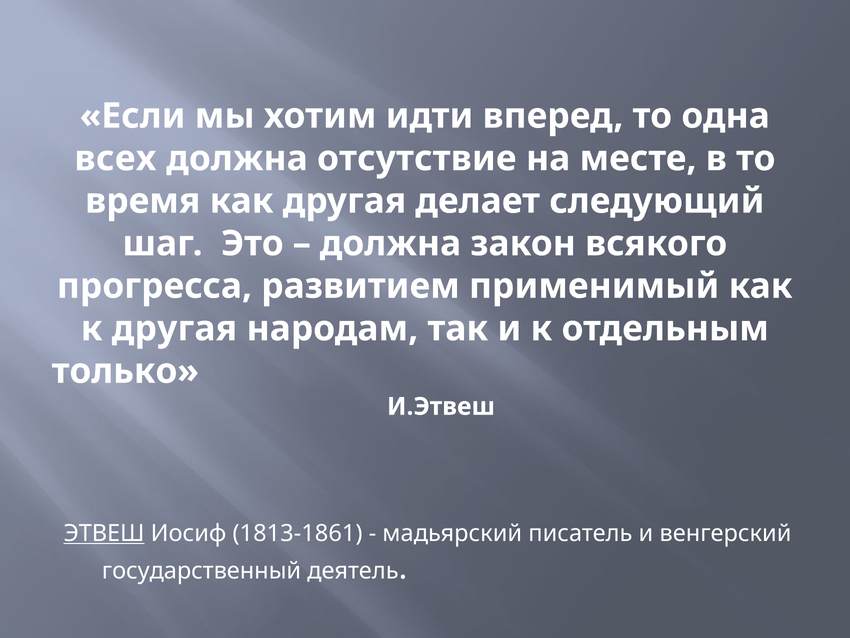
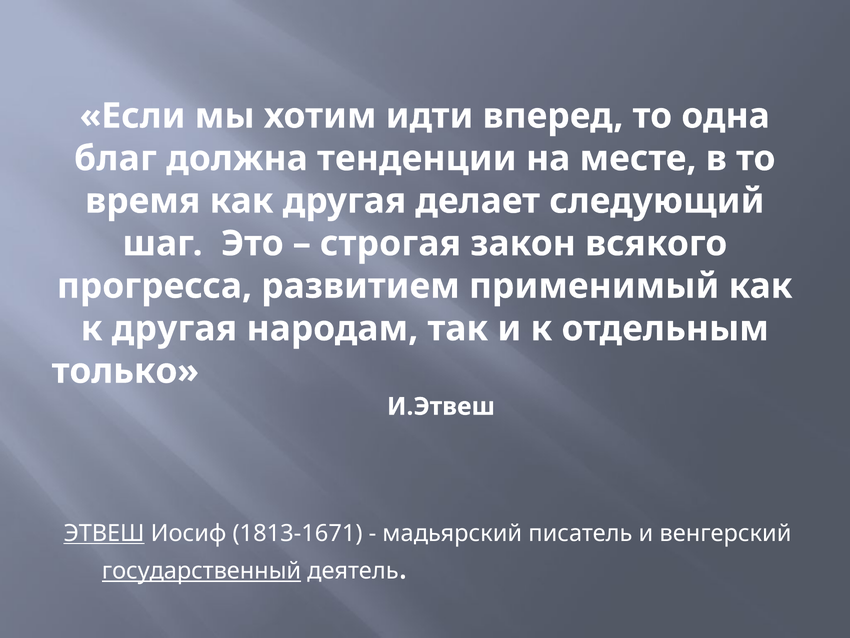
всех: всех -> благ
отсутствие: отсутствие -> тенденции
должна at (390, 243): должна -> строгая
1813-1861: 1813-1861 -> 1813-1671
государственный underline: none -> present
